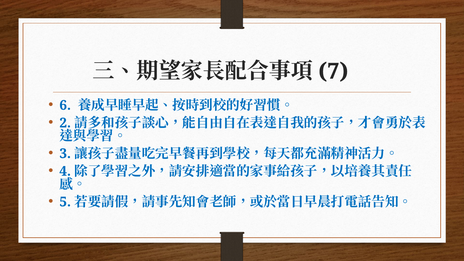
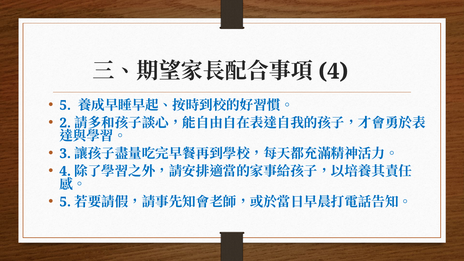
7 at (333, 71): 7 -> 4
6 at (65, 105): 6 -> 5
